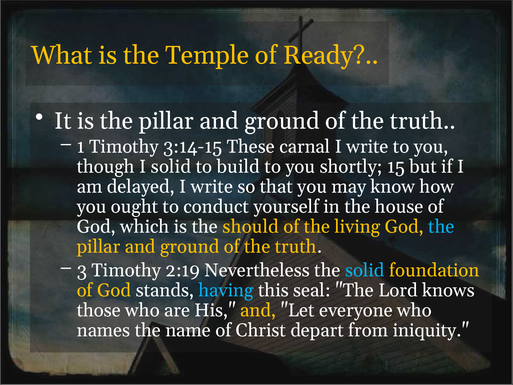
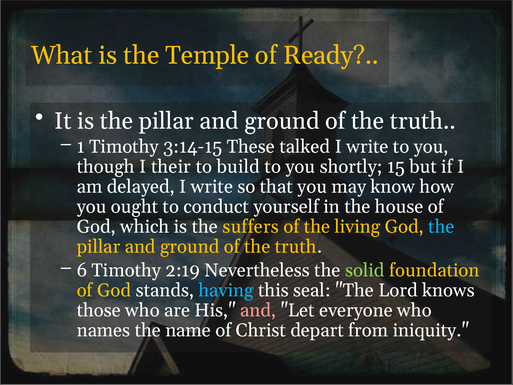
carnal: carnal -> talked
I solid: solid -> their
should: should -> suffers
3: 3 -> 6
solid at (365, 270) colour: light blue -> light green
and at (258, 310) colour: yellow -> pink
